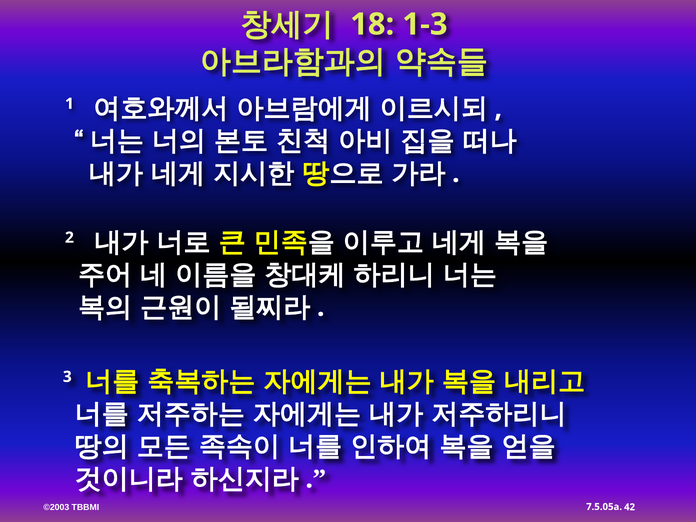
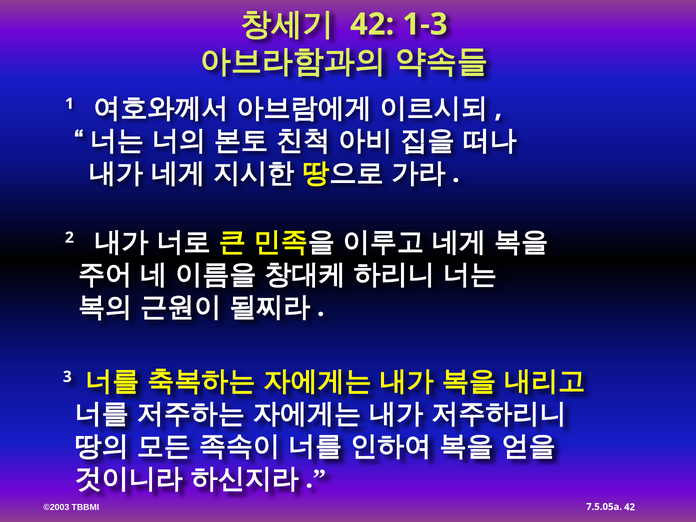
18 at (372, 24): 18 -> 42
